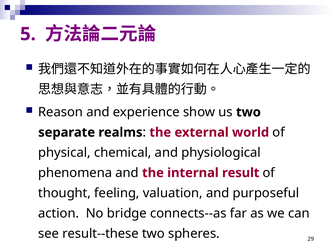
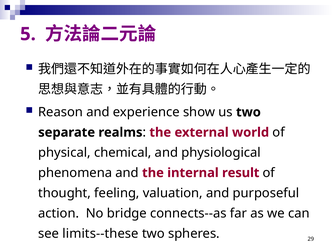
result--these: result--these -> limits--these
